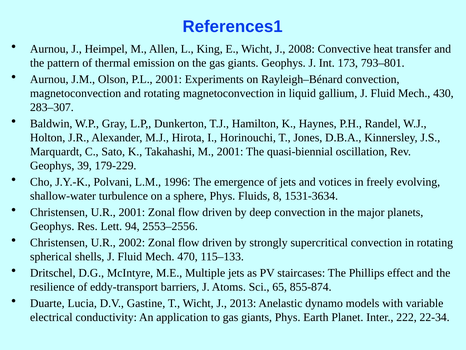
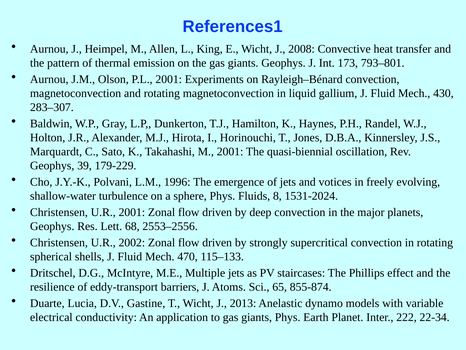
1531-3634: 1531-3634 -> 1531-2024
94: 94 -> 68
